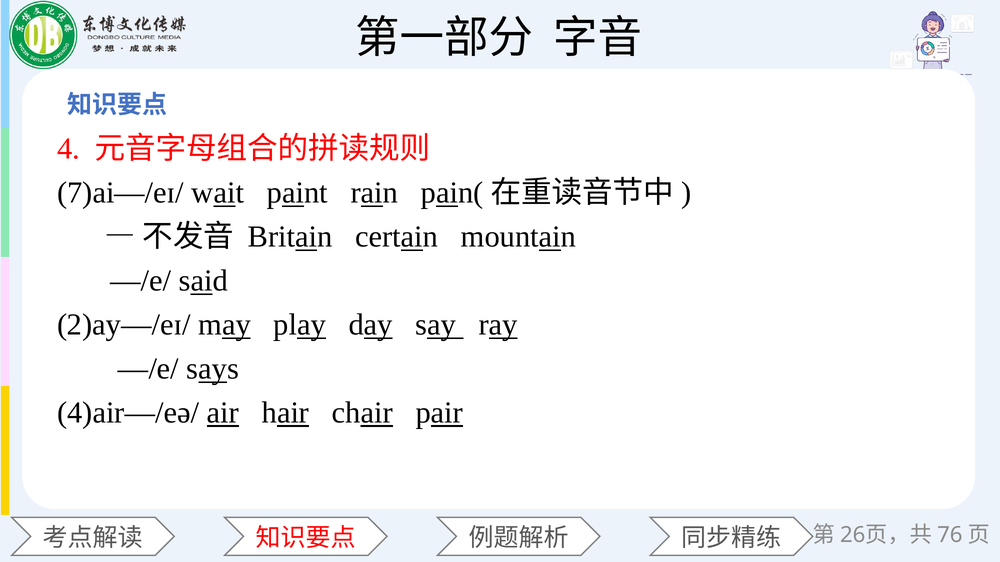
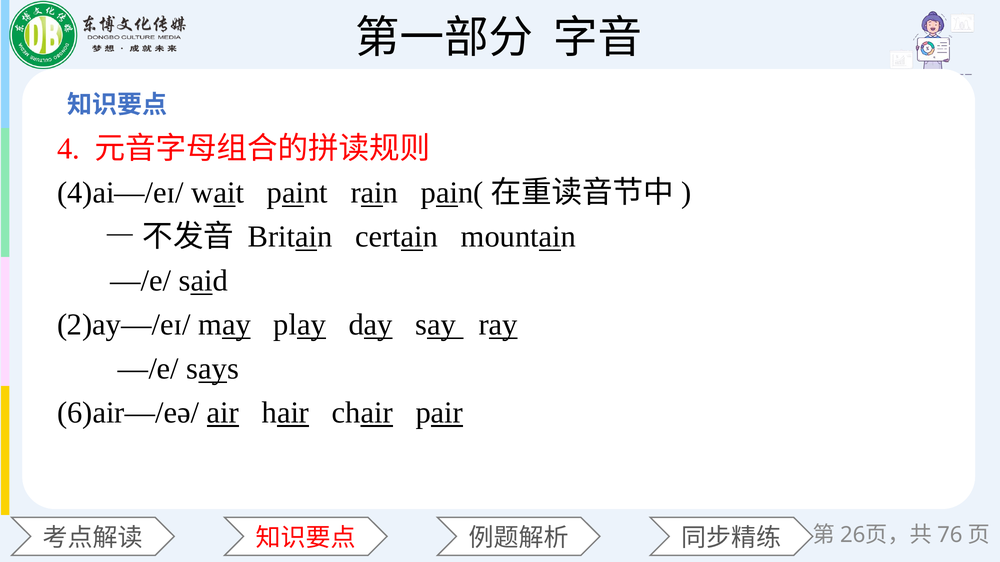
7)ai—/eɪ/: 7)ai—/eɪ/ -> 4)ai—/eɪ/
4)air—/eə/: 4)air—/eə/ -> 6)air—/eə/
